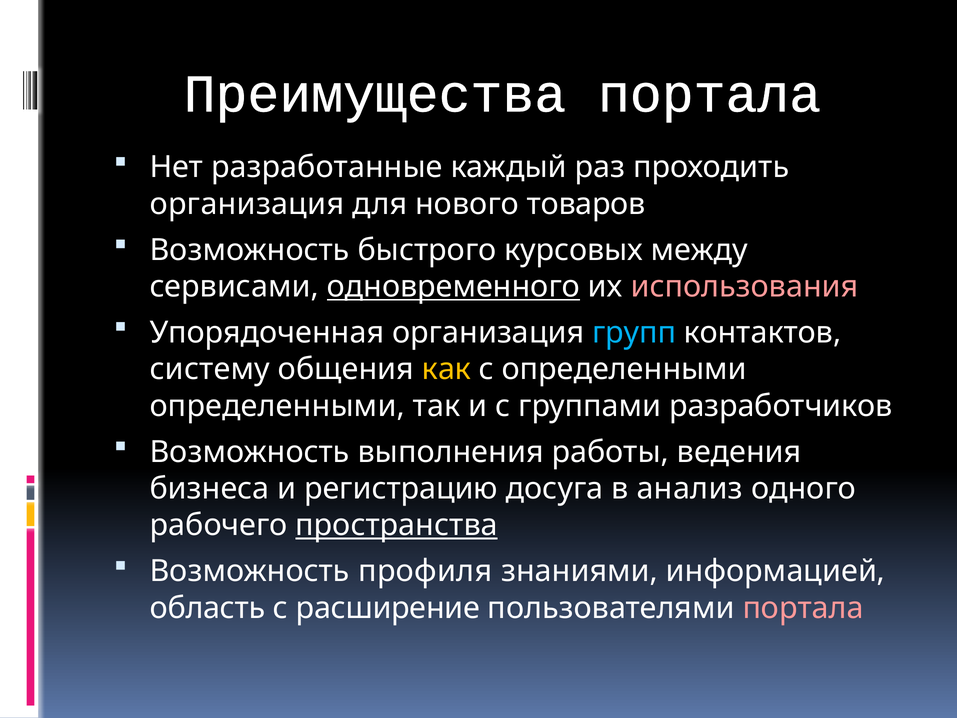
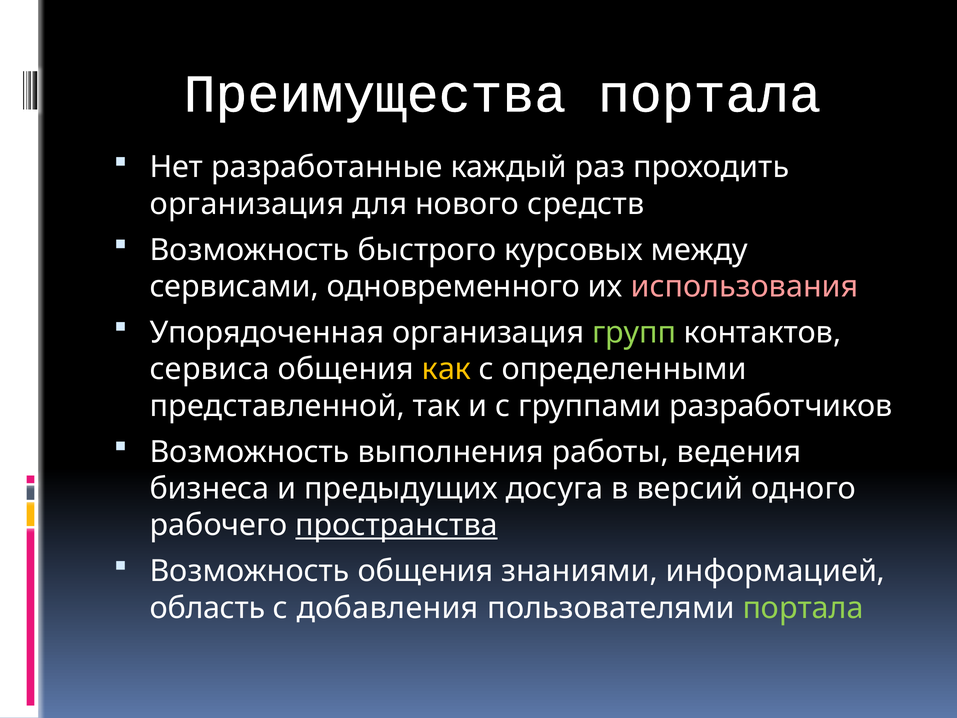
товаров: товаров -> средств
одновременного underline: present -> none
групп colour: light blue -> light green
систему: систему -> сервиса
определенными at (277, 406): определенными -> представленной
регистрацию: регистрацию -> предыдущих
анализ: анализ -> версий
Возможность профиля: профиля -> общения
расширение: расширение -> добавления
портала at (803, 608) colour: pink -> light green
